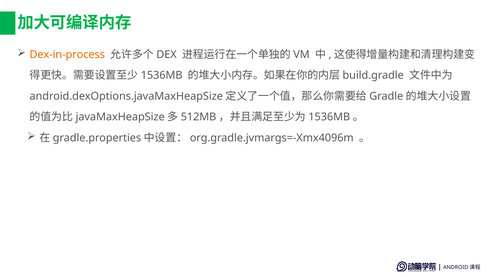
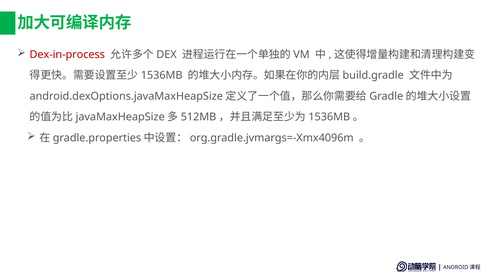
Dex-in-process colour: orange -> red
